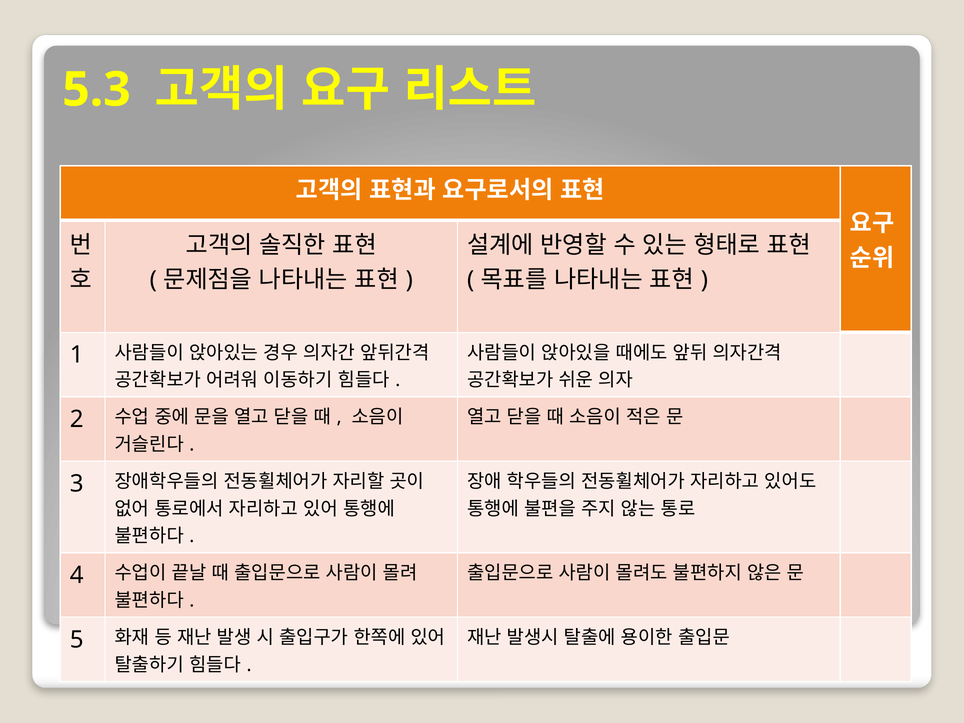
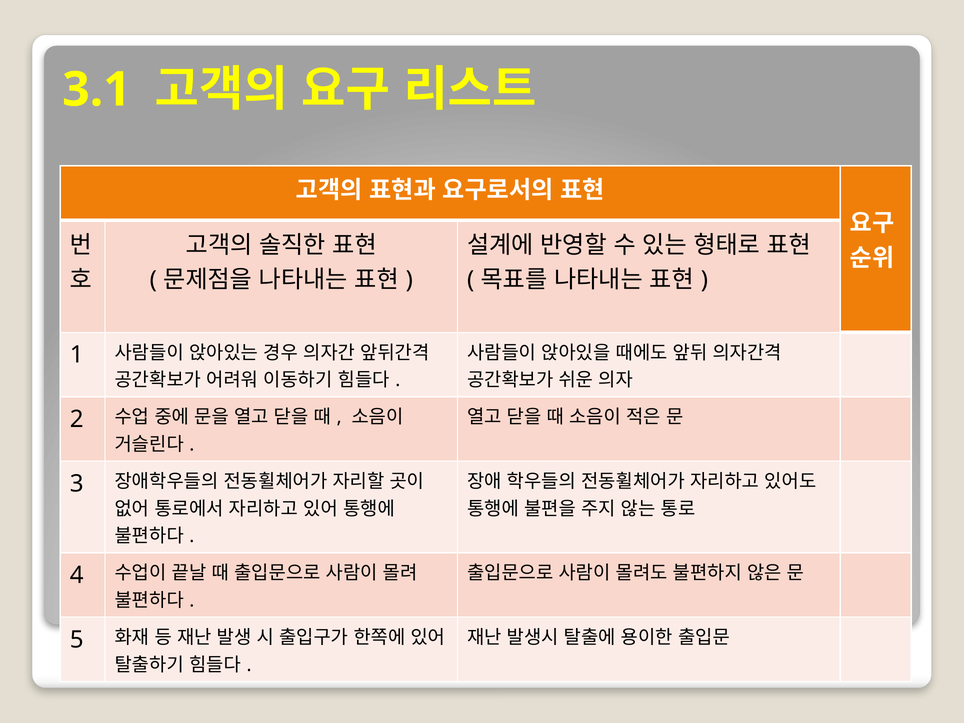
5.3: 5.3 -> 3.1
